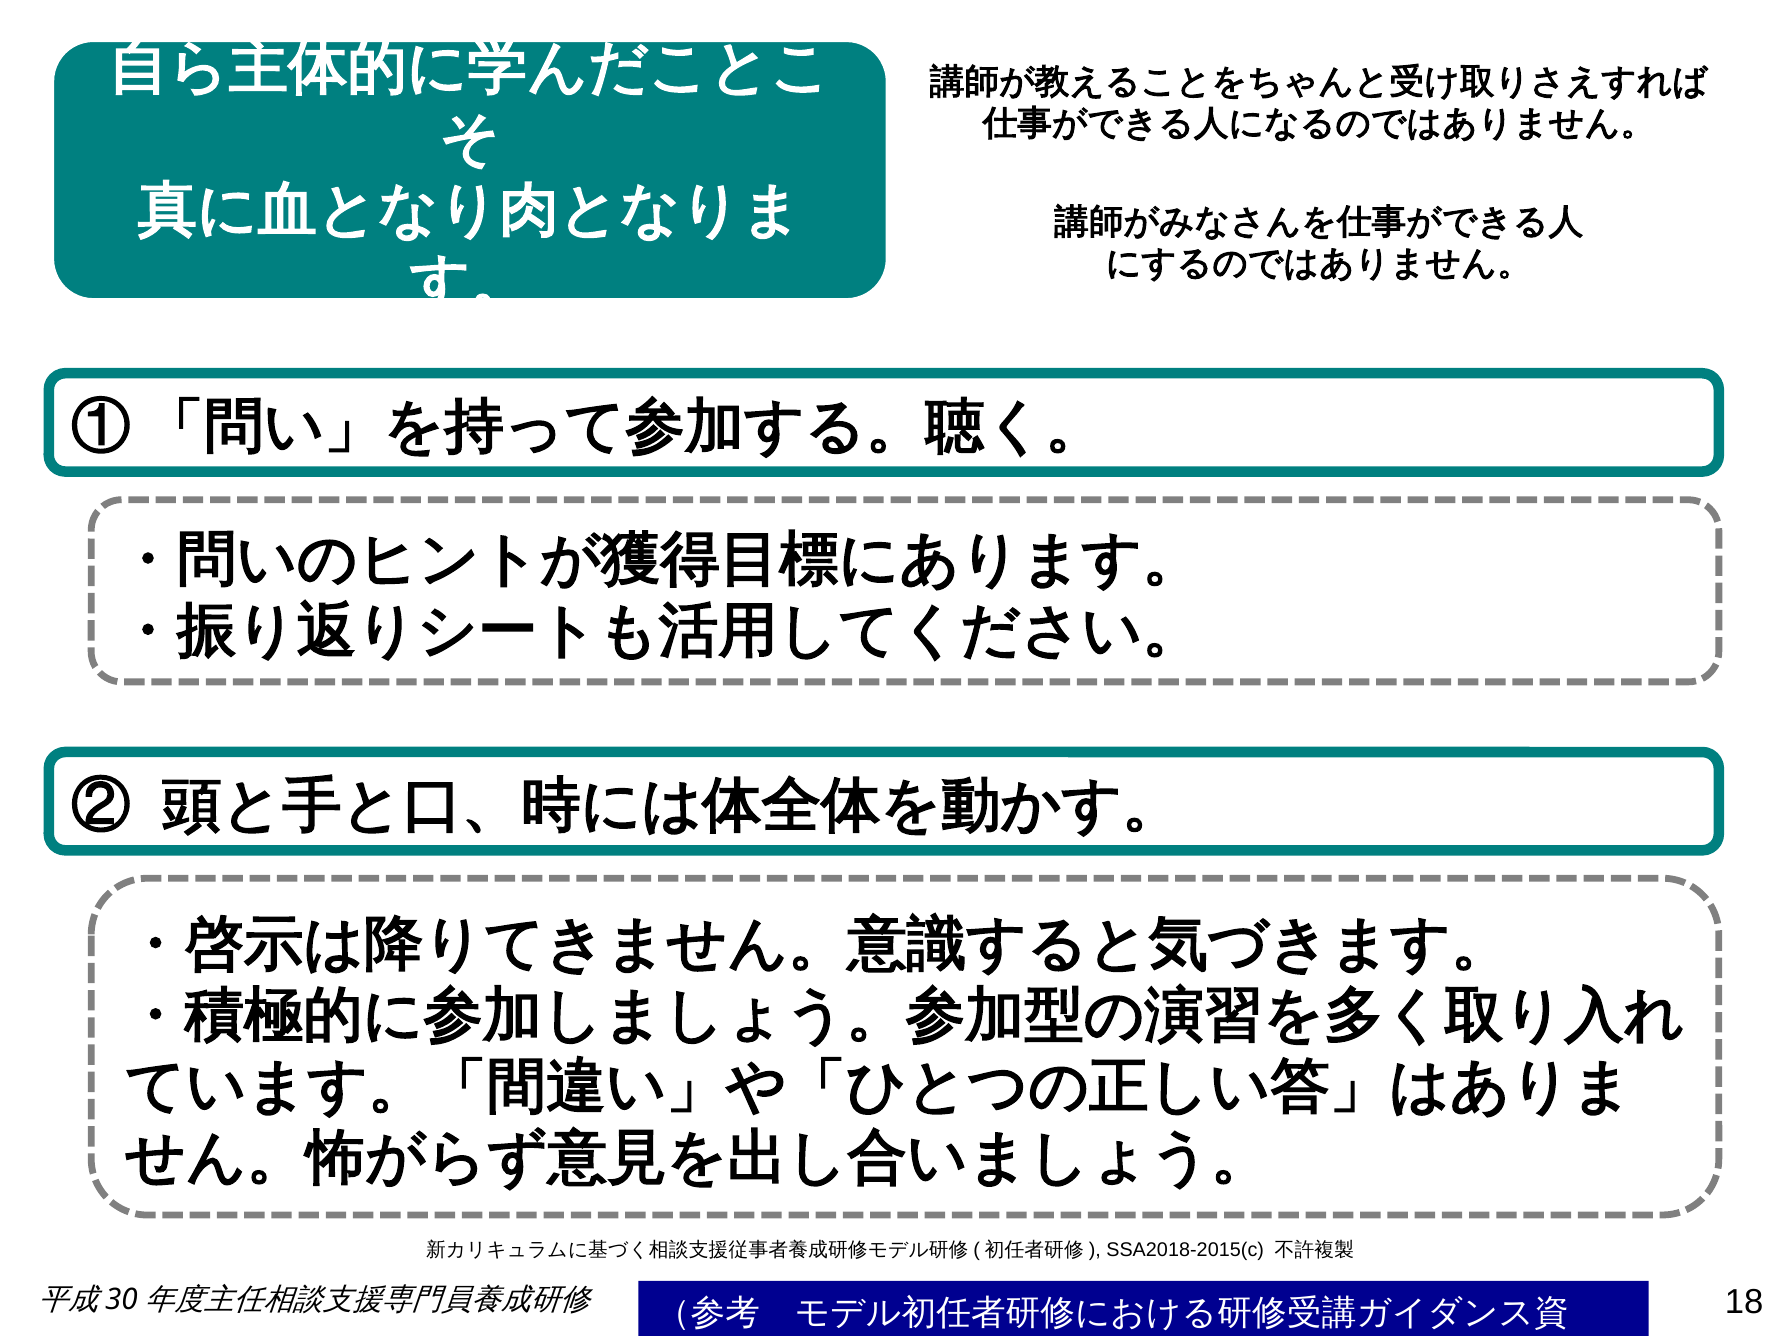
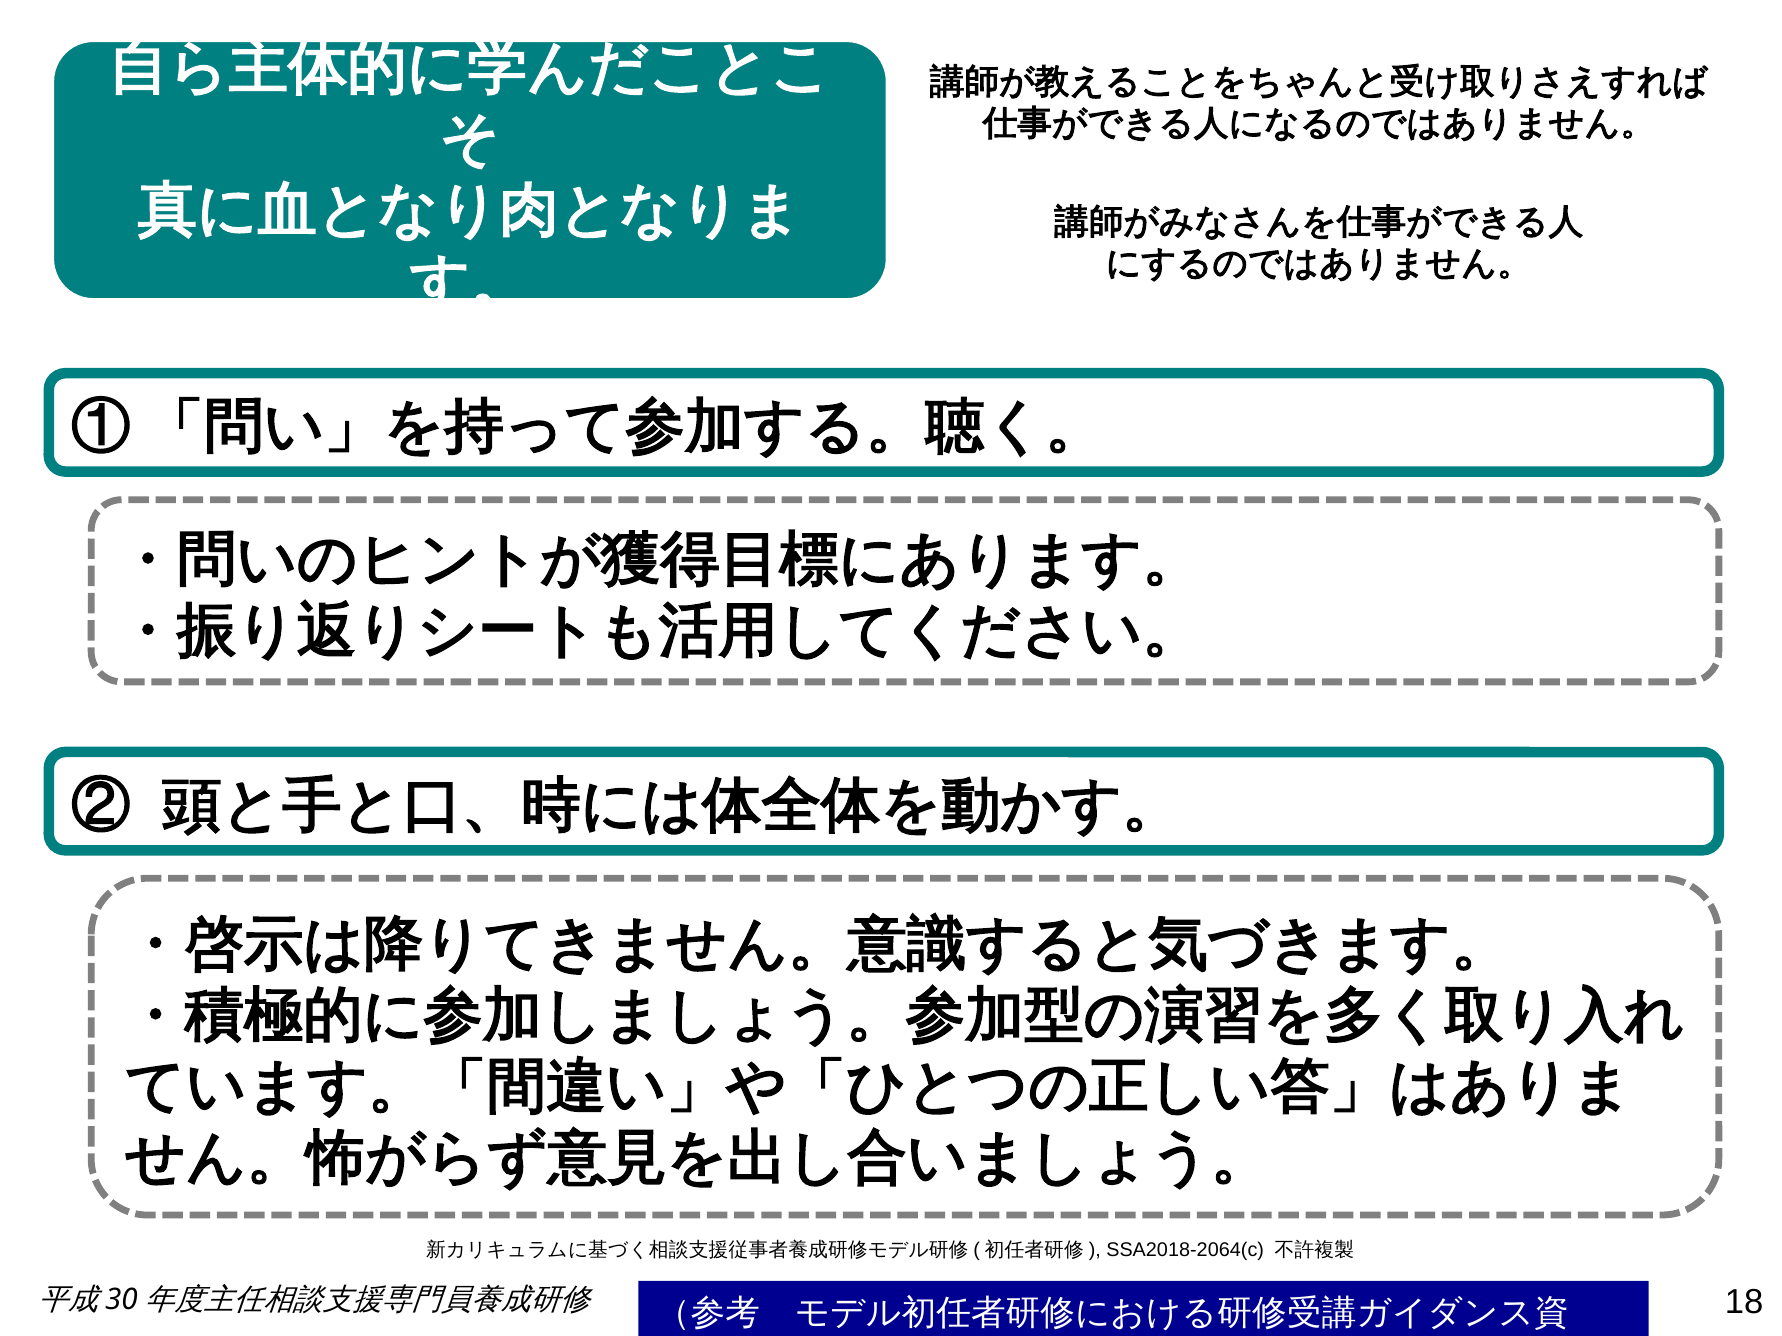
SSA2018-2015(c: SSA2018-2015(c -> SSA2018-2064(c
